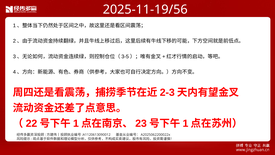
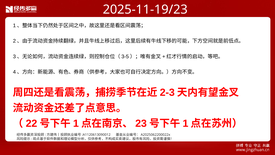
2025-11-19/56: 2025-11-19/56 -> 2025-11-19/23
